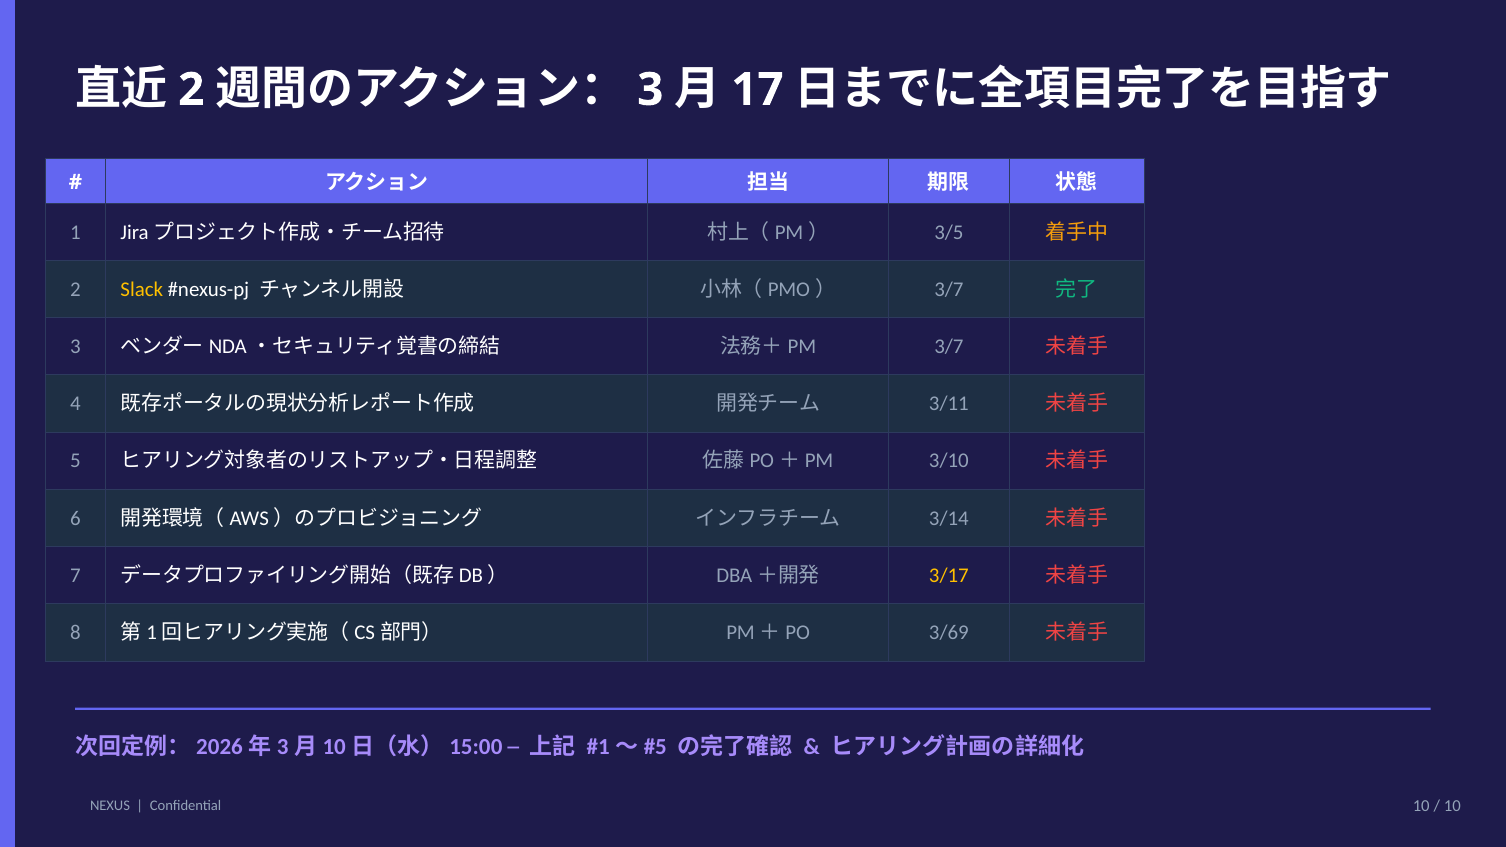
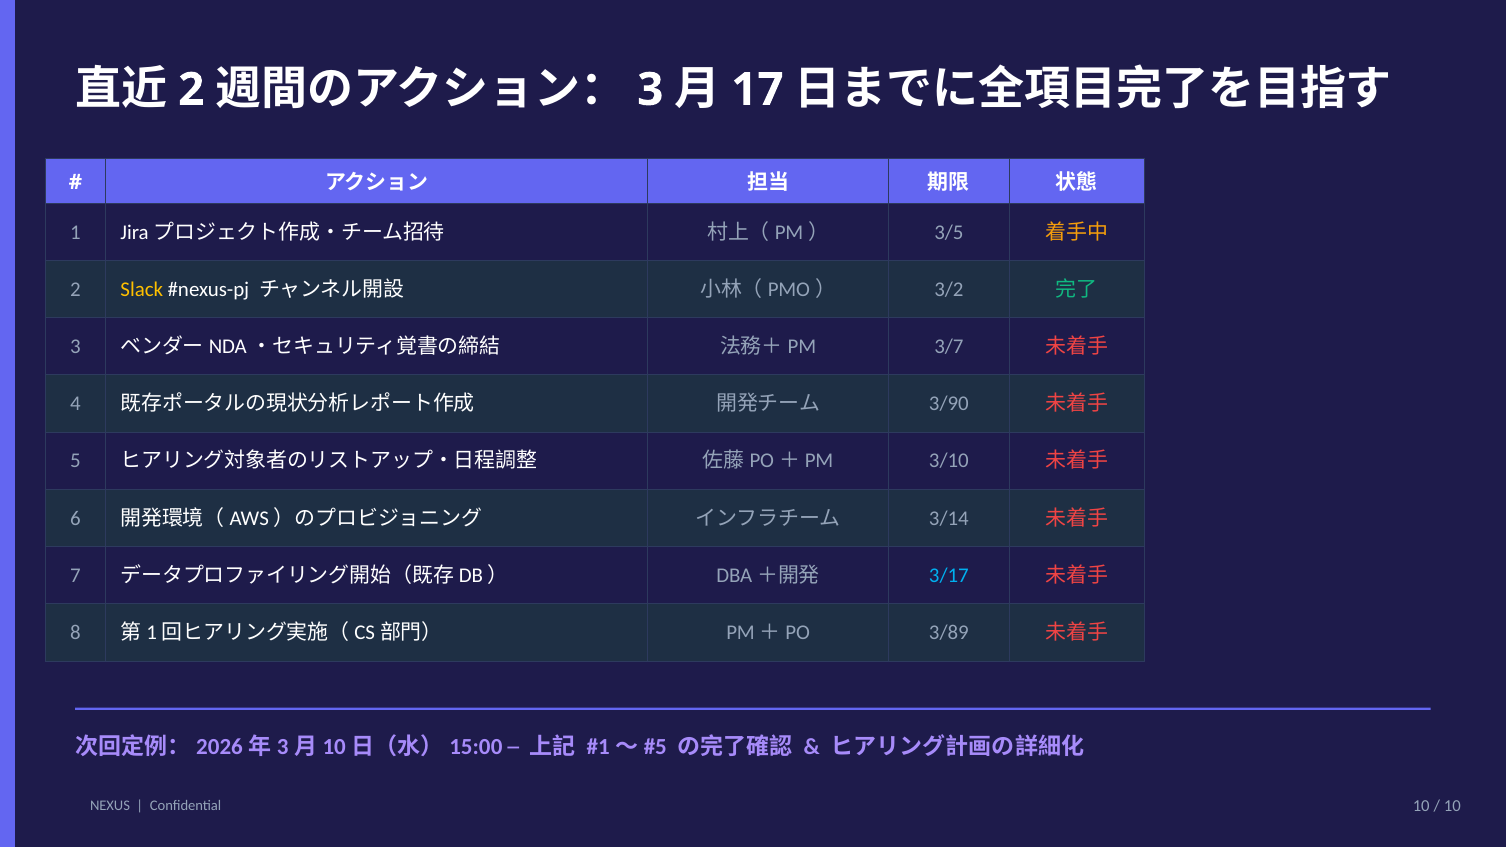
3/7 at (949, 289): 3/7 -> 3/2
3/11: 3/11 -> 3/90
3/17 colour: yellow -> light blue
3/69: 3/69 -> 3/89
